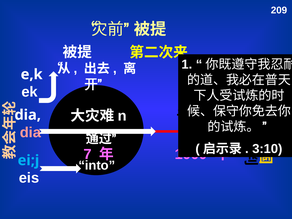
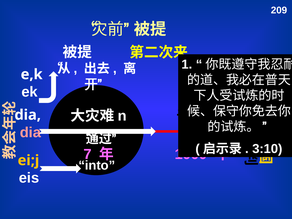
ei;j colour: light blue -> yellow
